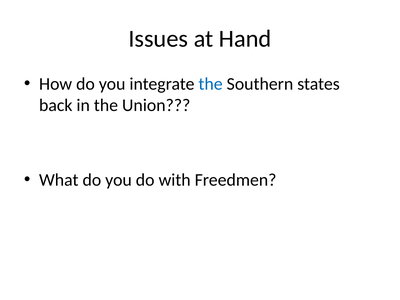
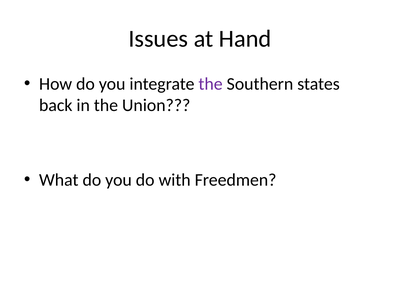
the at (211, 84) colour: blue -> purple
